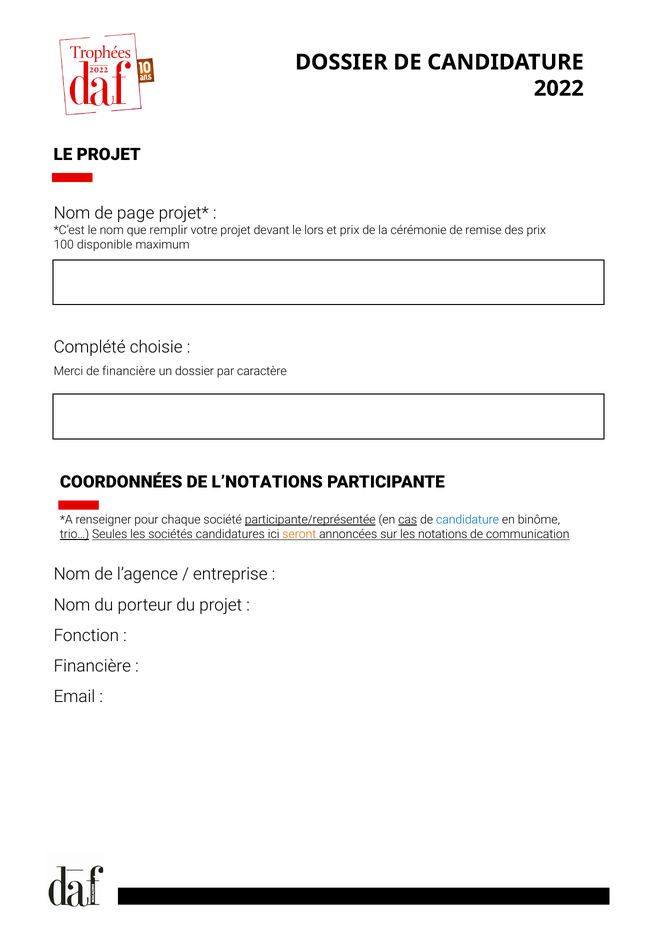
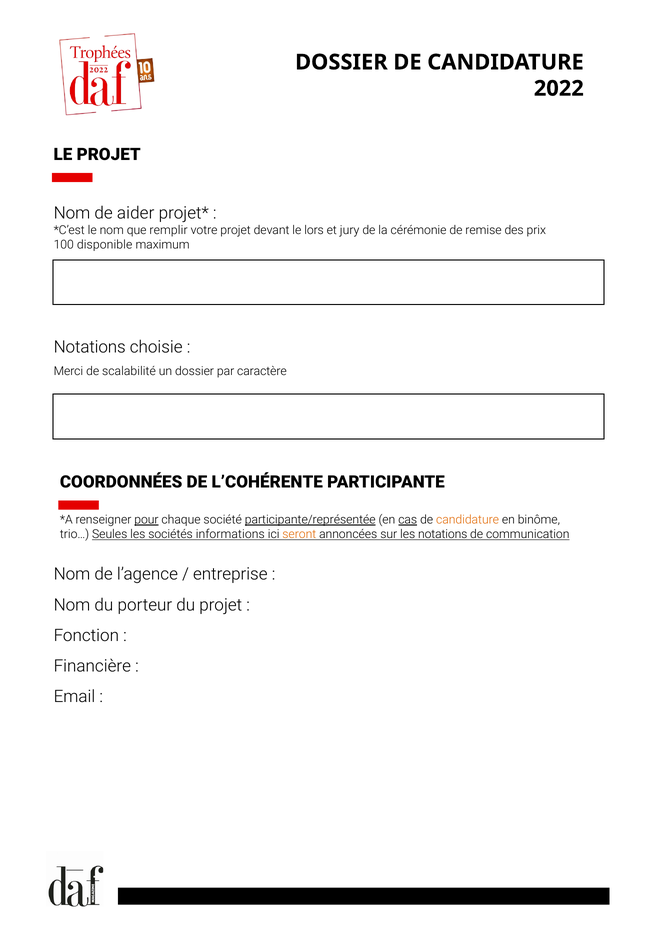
page: page -> aider
et prix: prix -> jury
Complété at (90, 347): Complété -> Notations
de financière: financière -> scalabilité
L’NOTATIONS: L’NOTATIONS -> L’COHÉRENTE
pour underline: none -> present
candidature at (468, 520) colour: blue -> orange
trio… underline: present -> none
candidatures: candidatures -> informations
